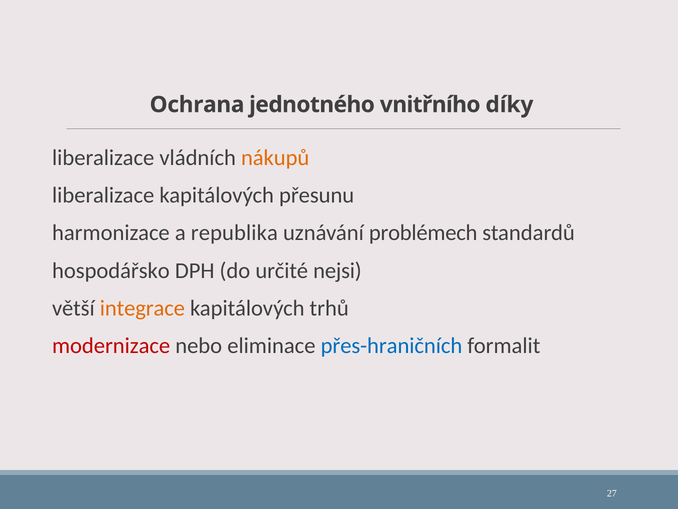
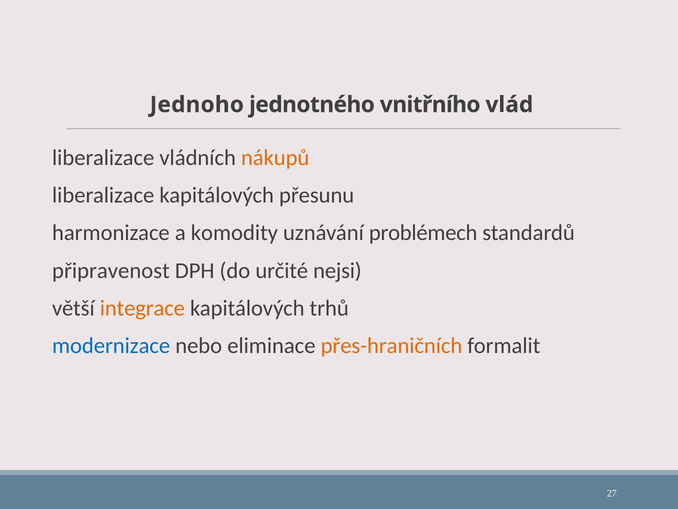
Ochrana: Ochrana -> Jednoho
díky: díky -> vlád
republika: republika -> komodity
hospodářsko: hospodářsko -> připravenost
modernizace colour: red -> blue
přes-hraničních colour: blue -> orange
